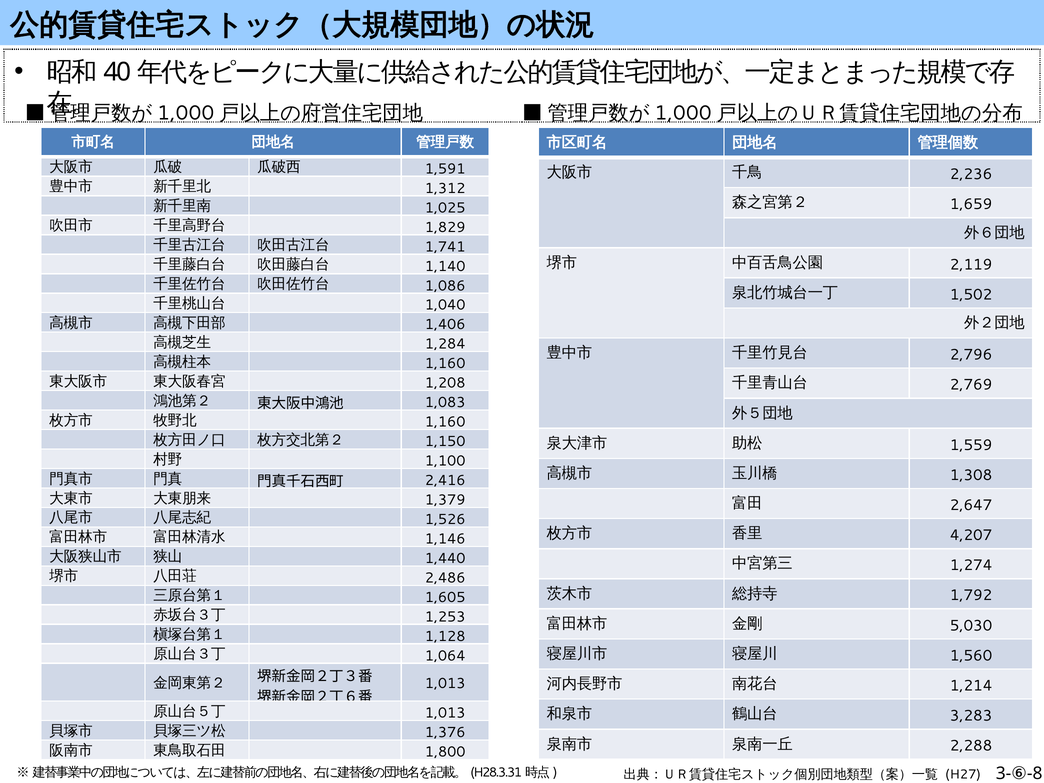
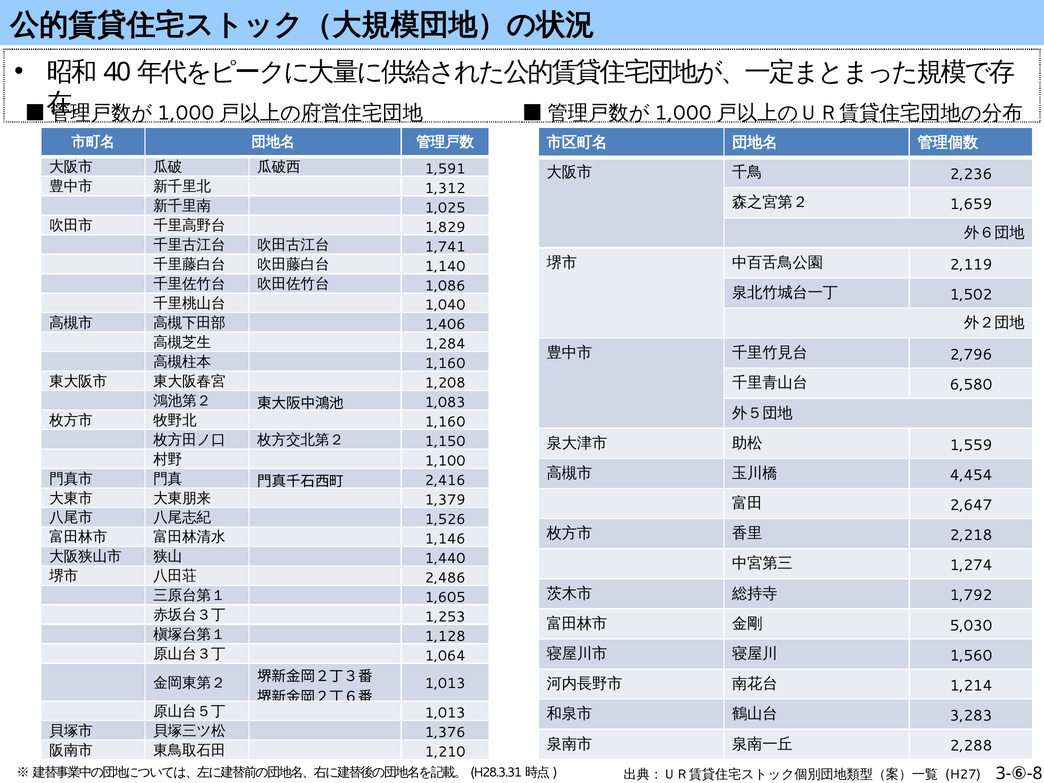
2,769: 2,769 -> 6,580
1,308: 1,308 -> 4,454
4,207: 4,207 -> 2,218
1,800: 1,800 -> 1,210
